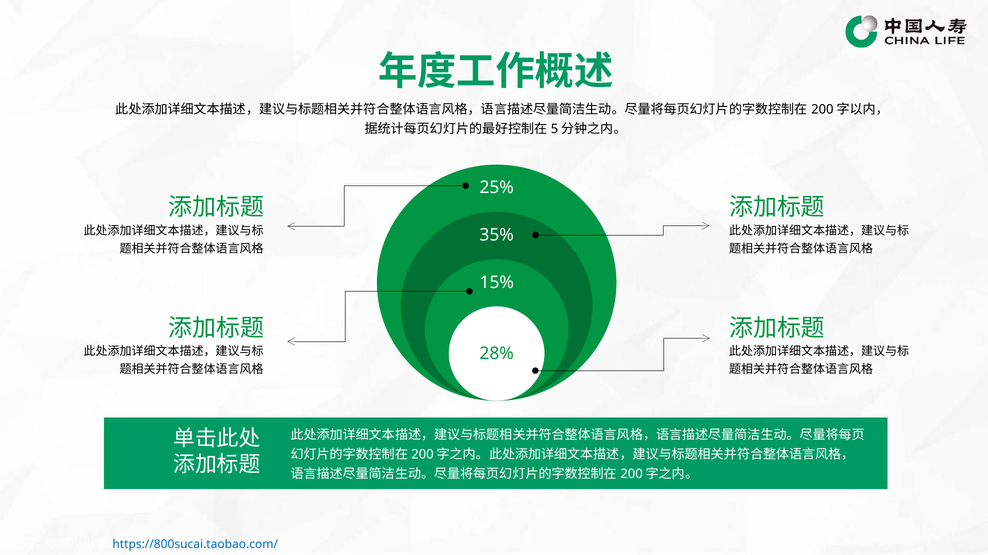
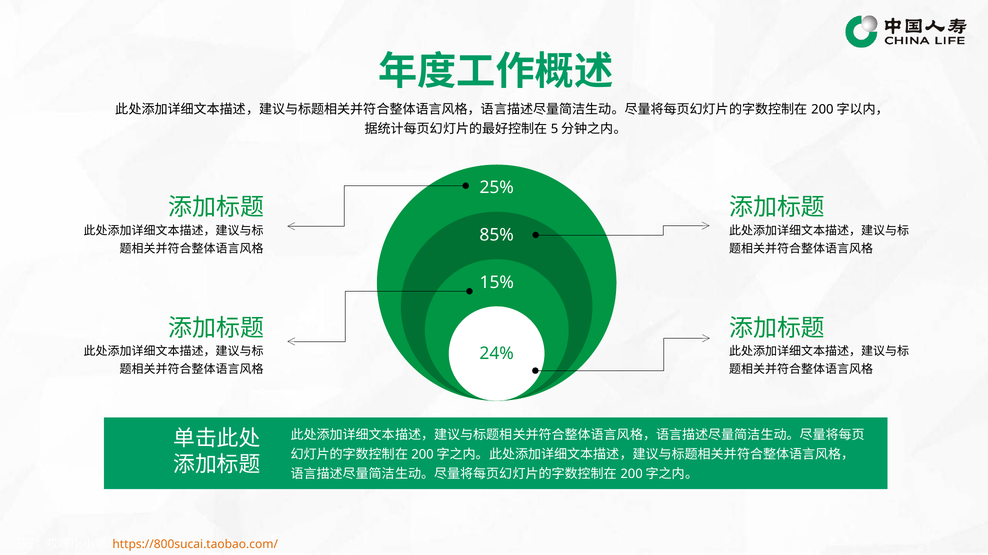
35%: 35% -> 85%
28%: 28% -> 24%
https://800sucai.taobao.com/ colour: blue -> orange
